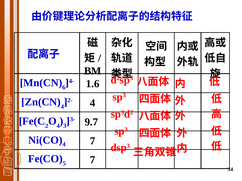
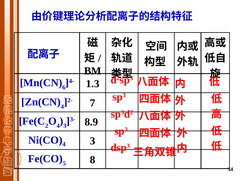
1.6: 1.6 -> 1.3
4 at (93, 103): 4 -> 7
9.7: 9.7 -> 8.9
7 at (93, 141): 7 -> 3
7 at (93, 160): 7 -> 8
